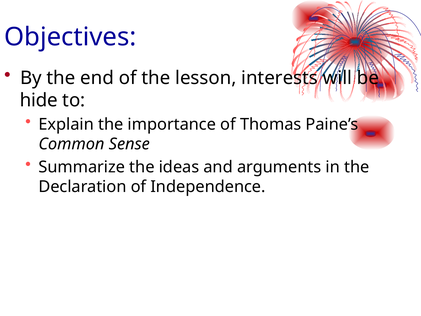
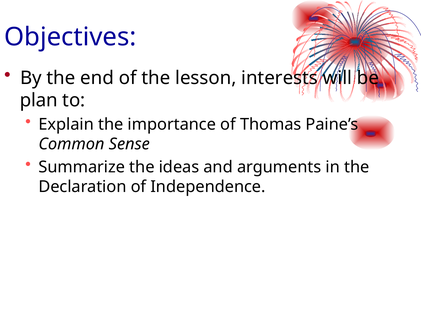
hide: hide -> plan
